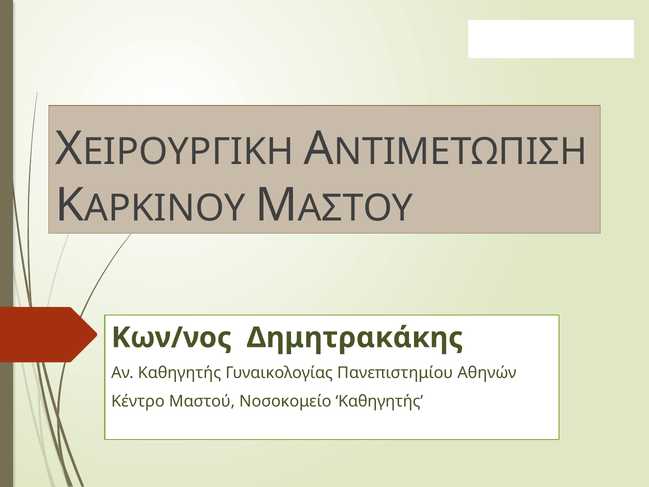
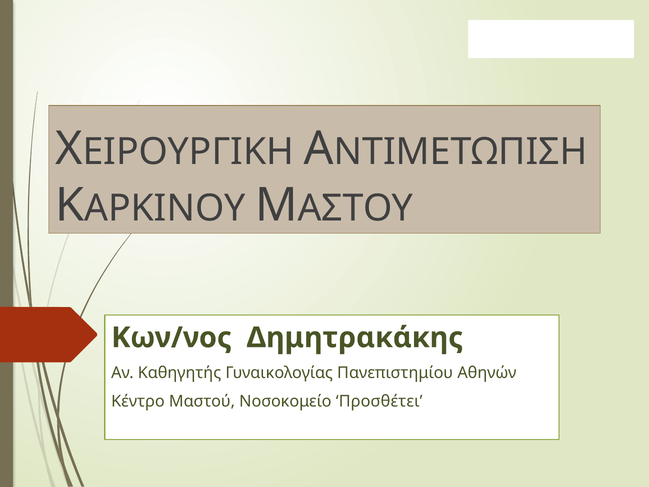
Νοσοκομείο Καθηγητής: Καθηγητής -> Προσθέτει
